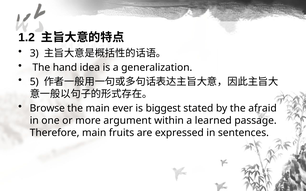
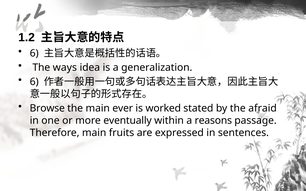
3 at (34, 53): 3 -> 6
hand: hand -> ways
5 at (34, 82): 5 -> 6
biggest: biggest -> worked
argument: argument -> eventually
learned: learned -> reasons
